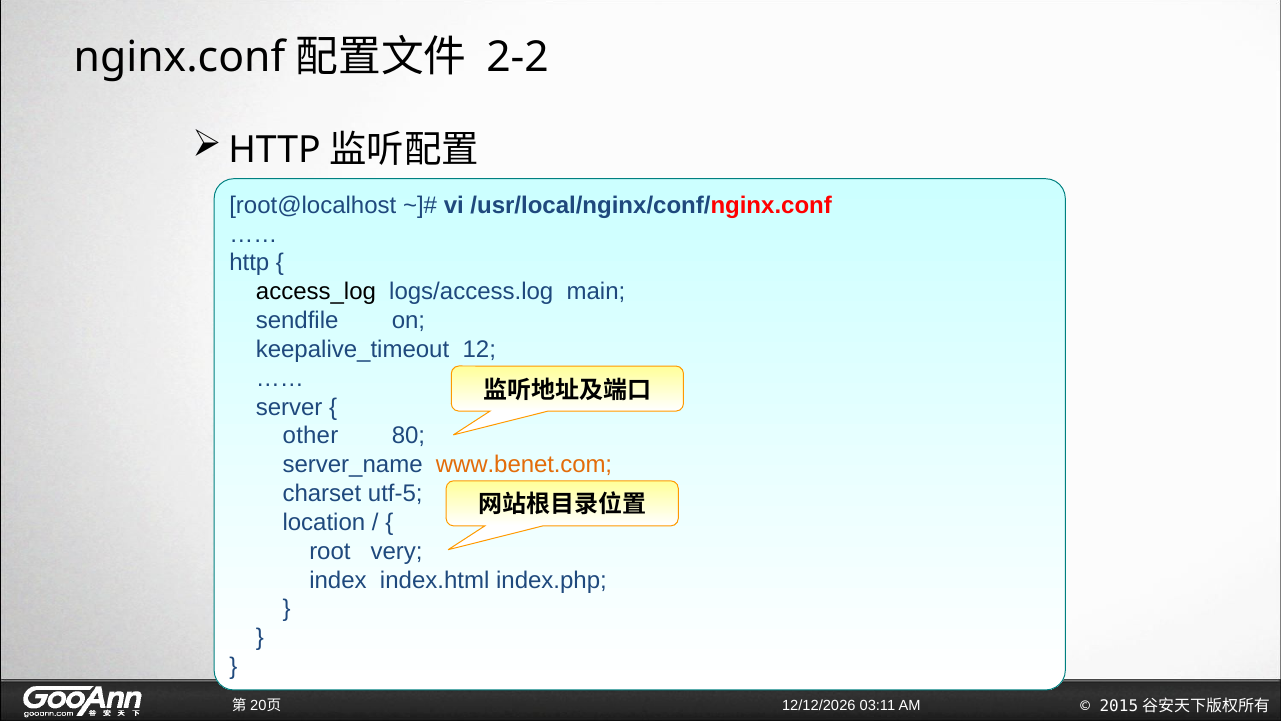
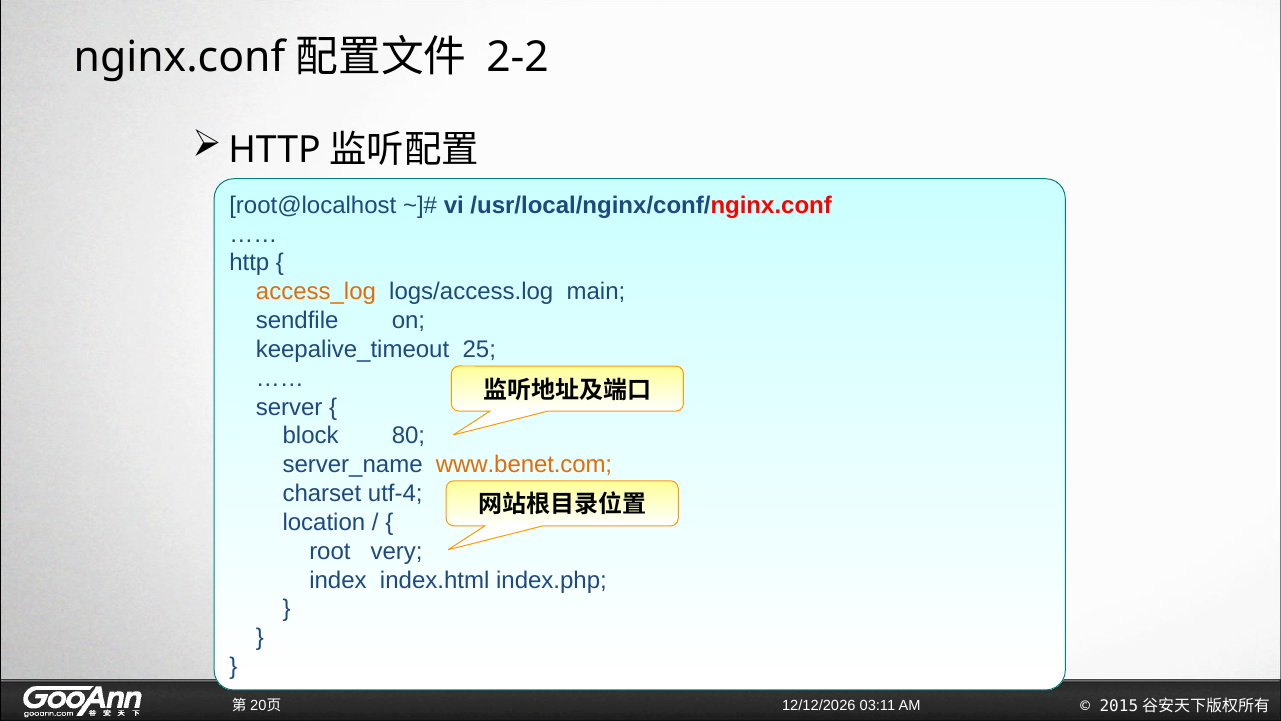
access_log colour: black -> orange
12: 12 -> 25
other: other -> block
utf-5: utf-5 -> utf-4
